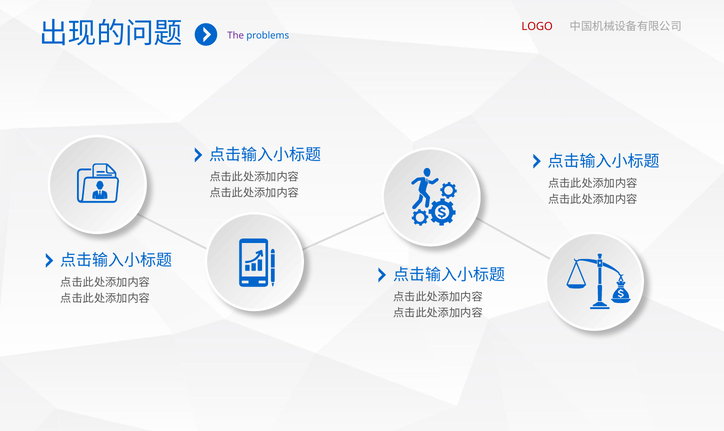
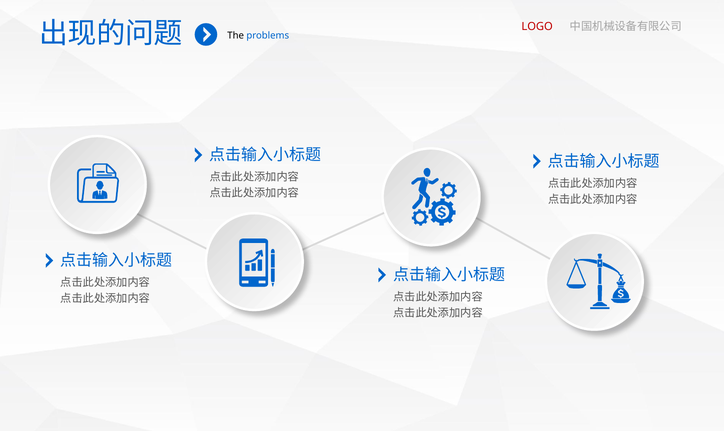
The colour: purple -> black
